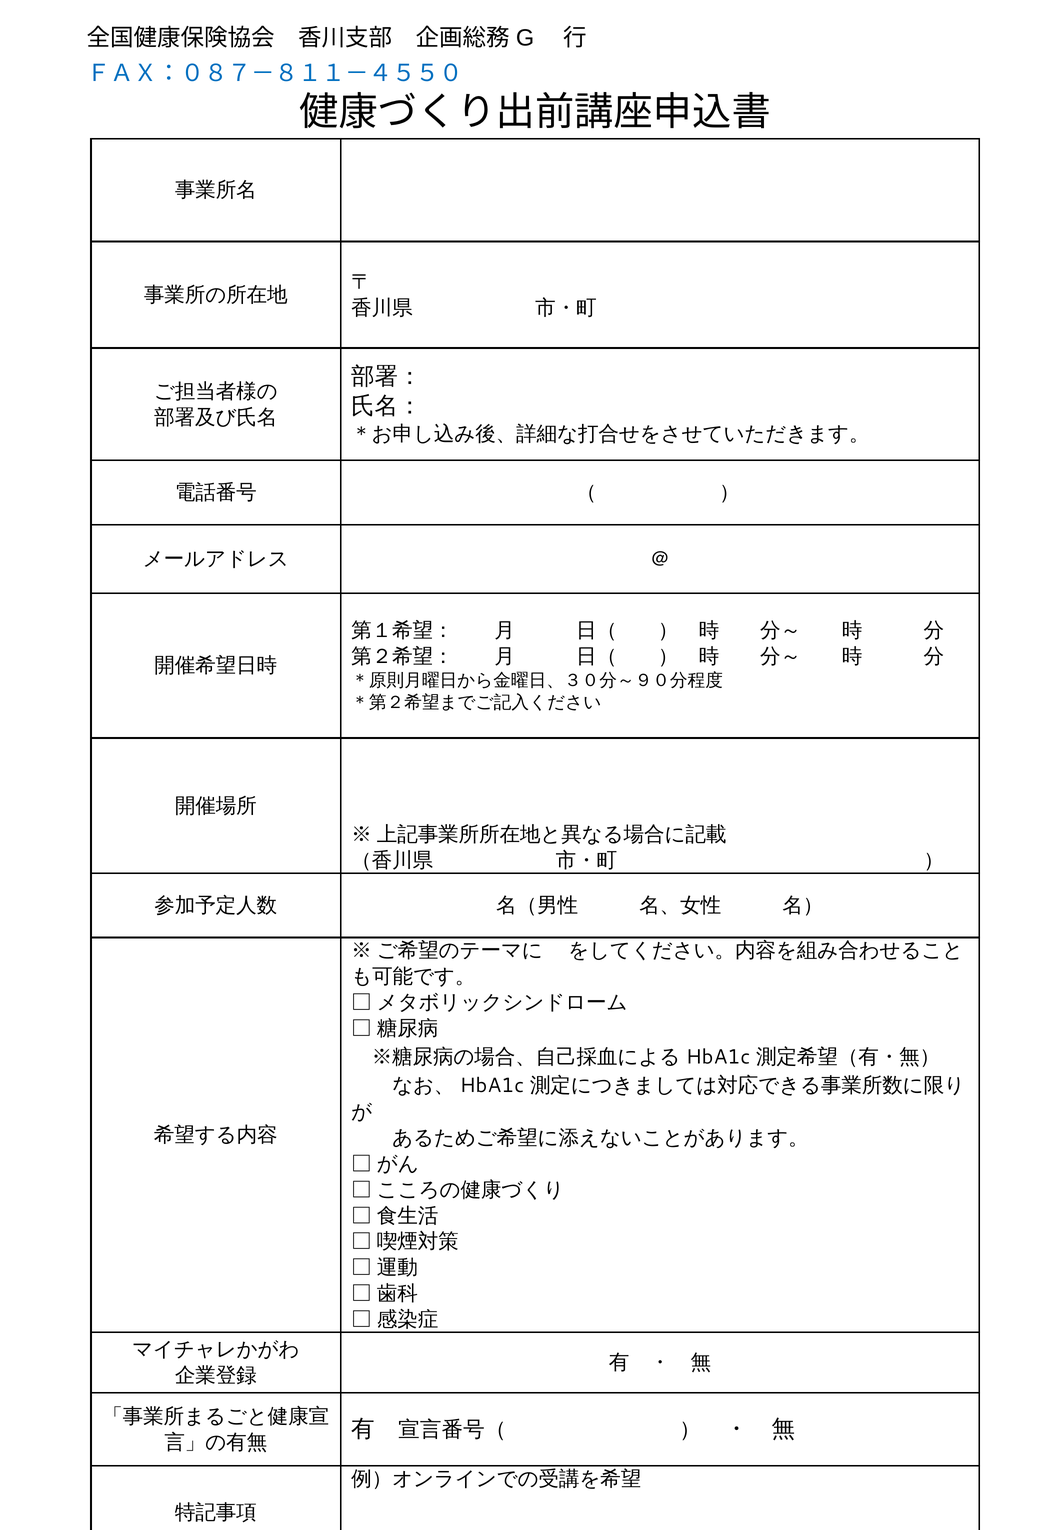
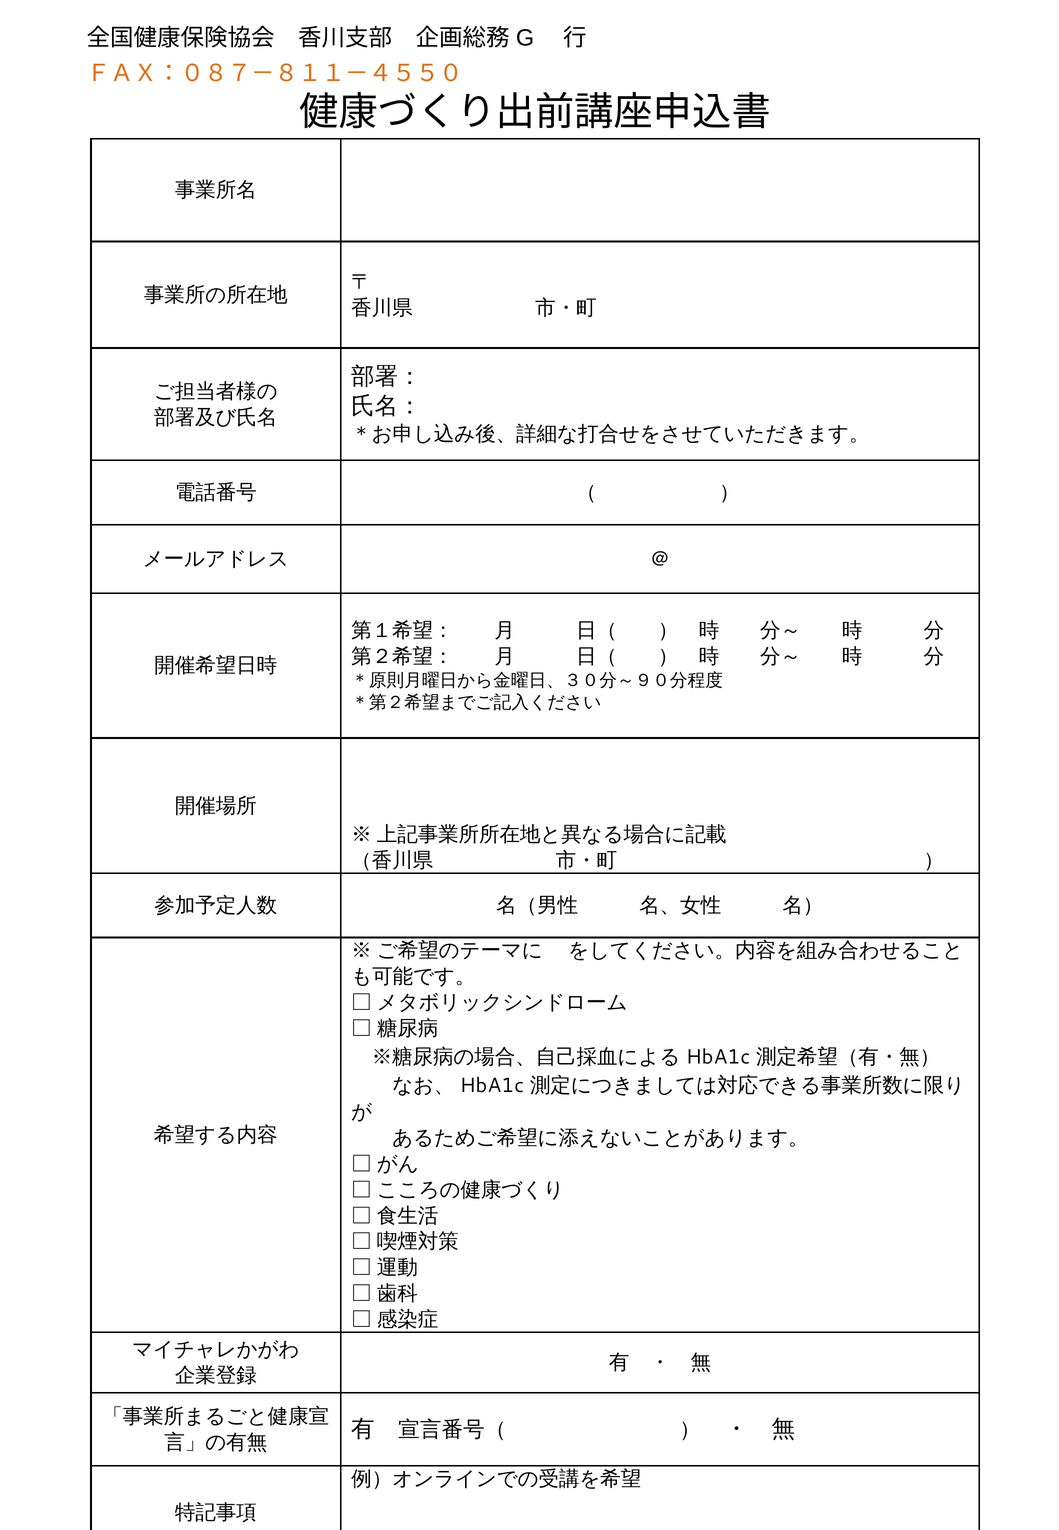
ＦＡＸ：０８７－８１１－４５５０ colour: blue -> orange
